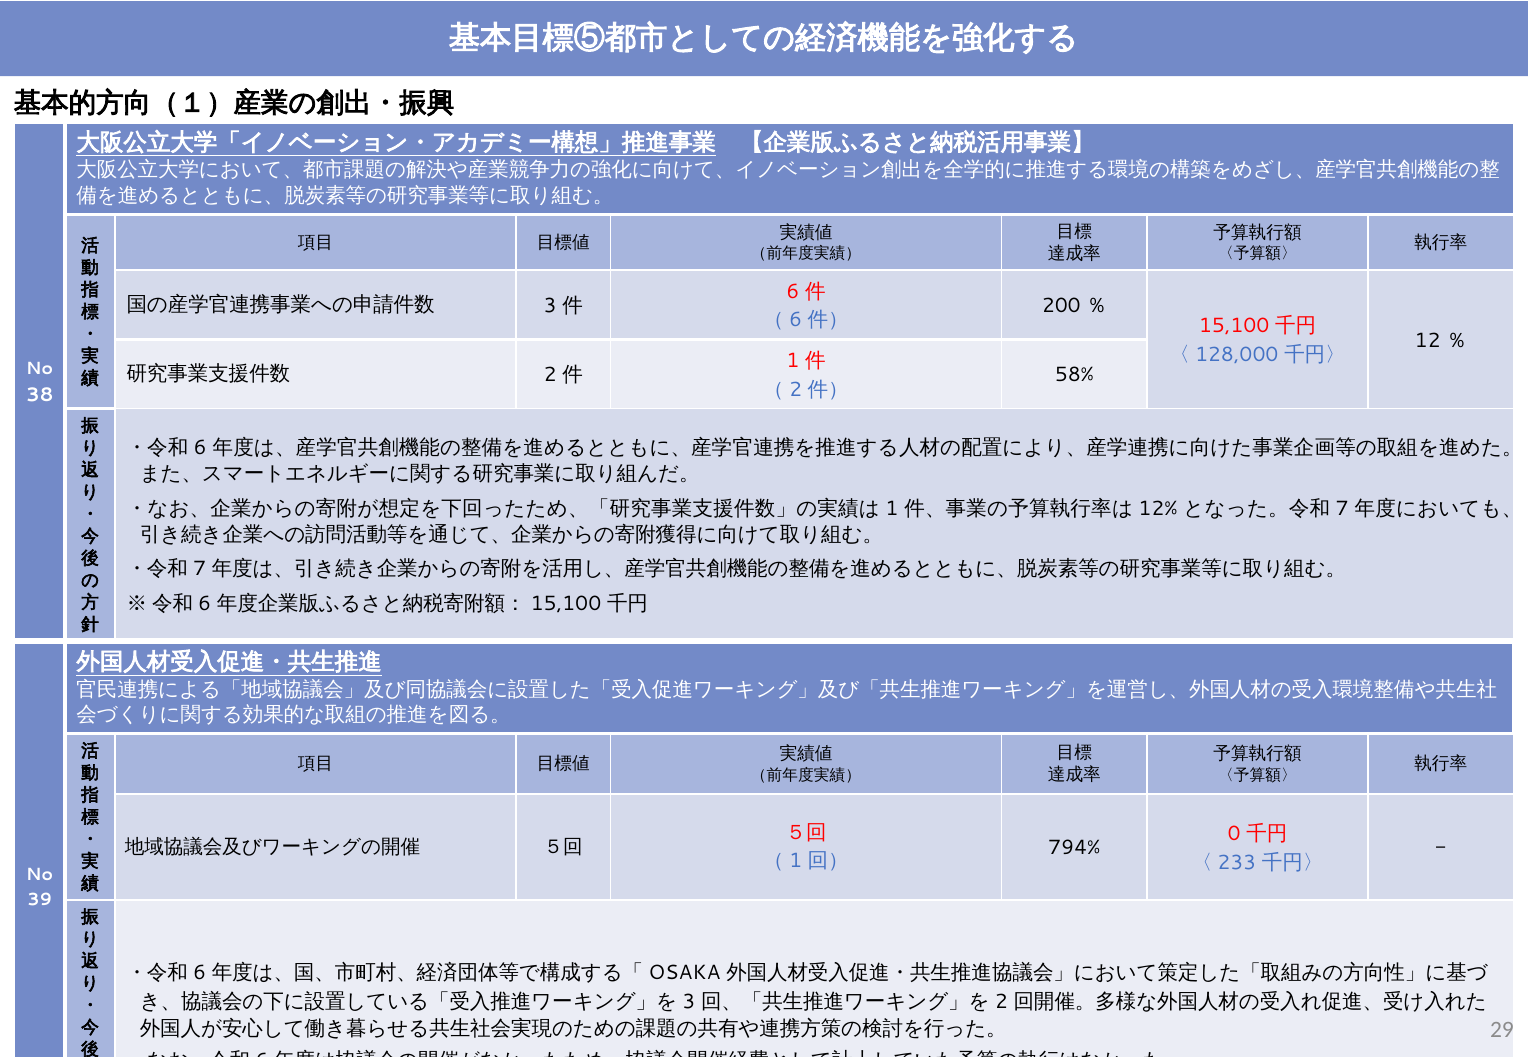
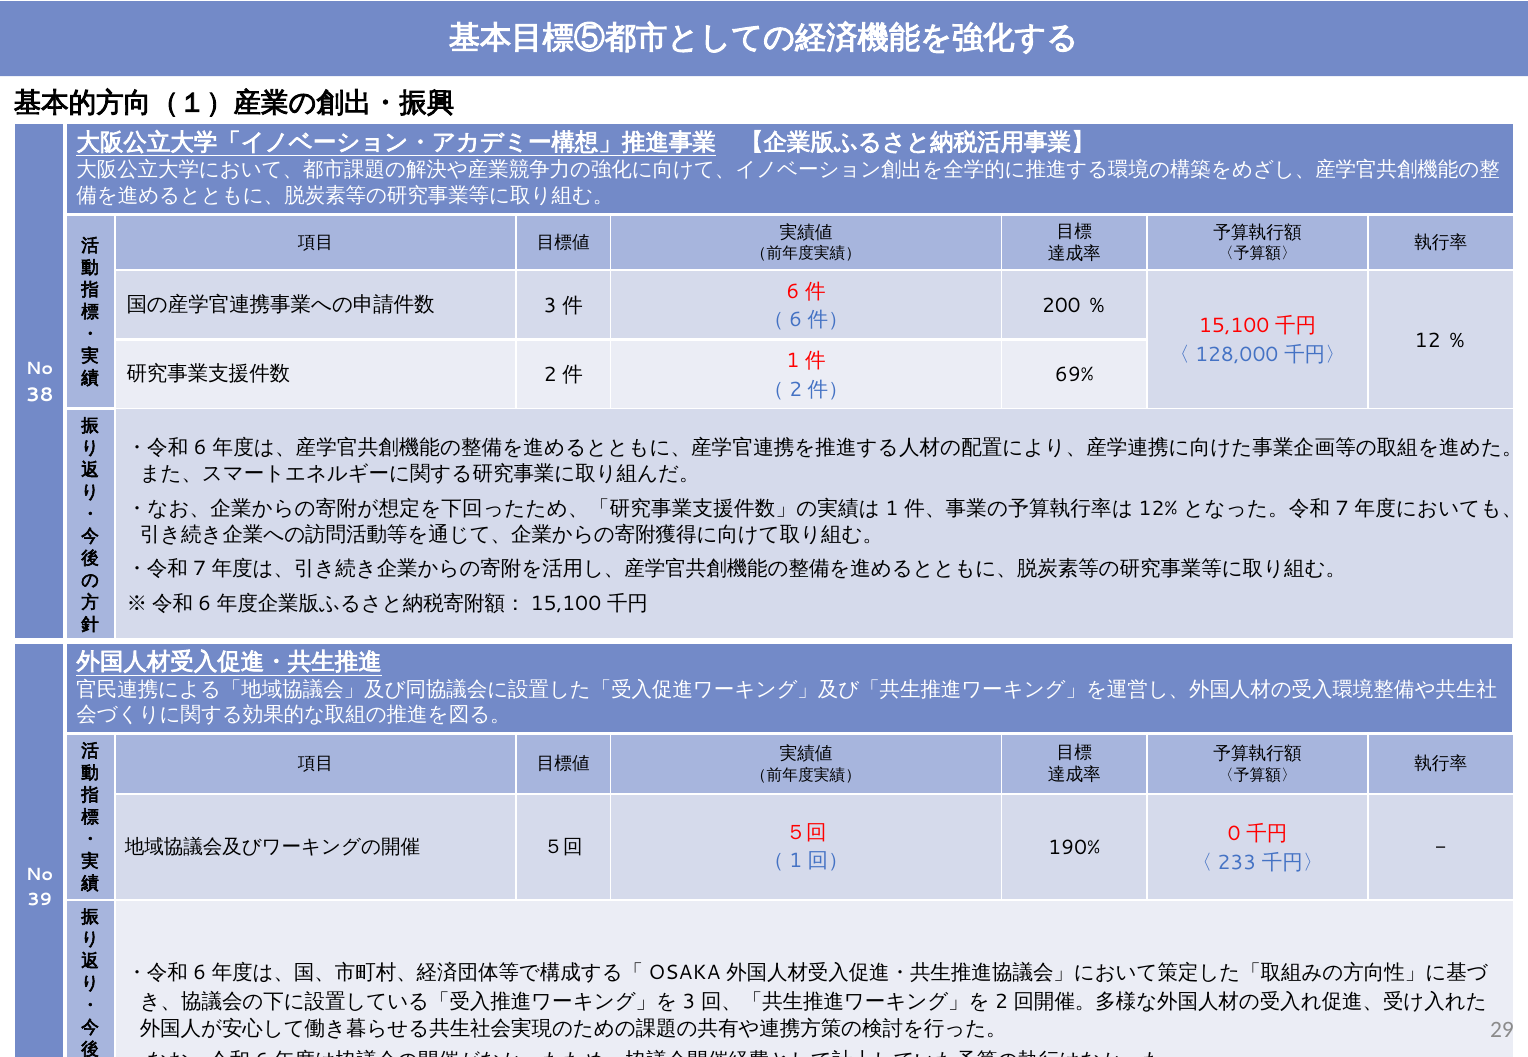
58%: 58% -> 69%
794%: 794% -> 190%
